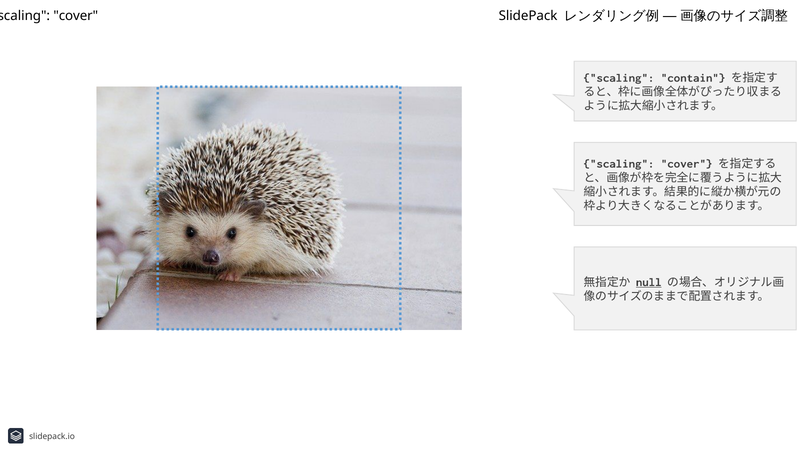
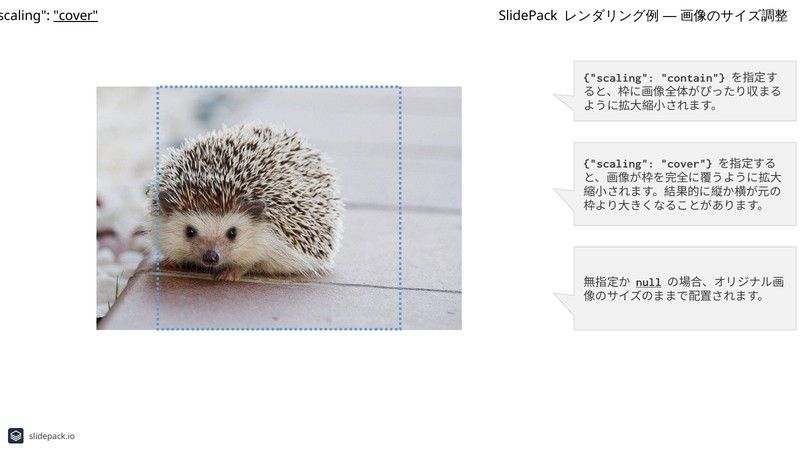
cover at (76, 16) underline: none -> present
